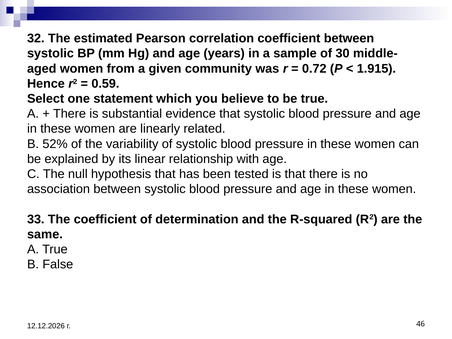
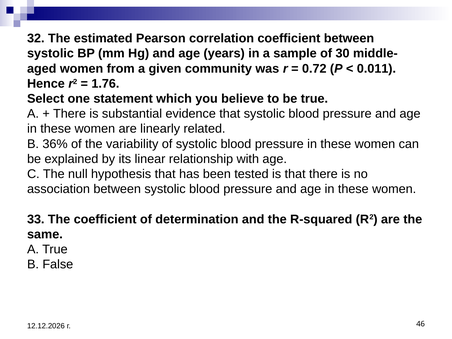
1.915: 1.915 -> 0.011
0.59: 0.59 -> 1.76
52%: 52% -> 36%
